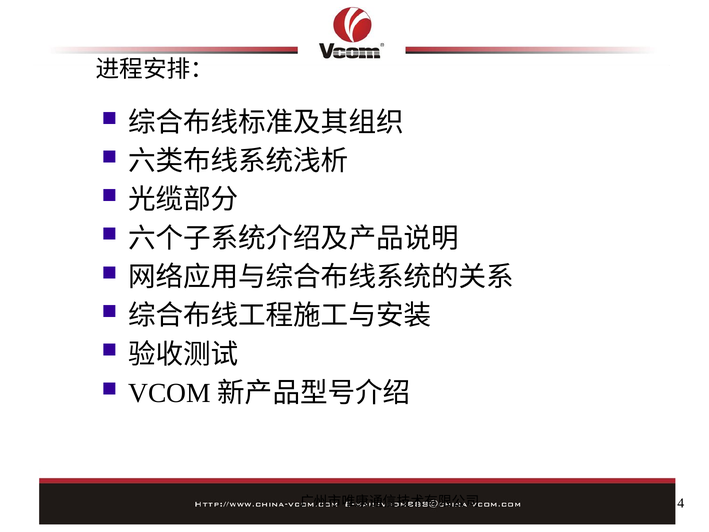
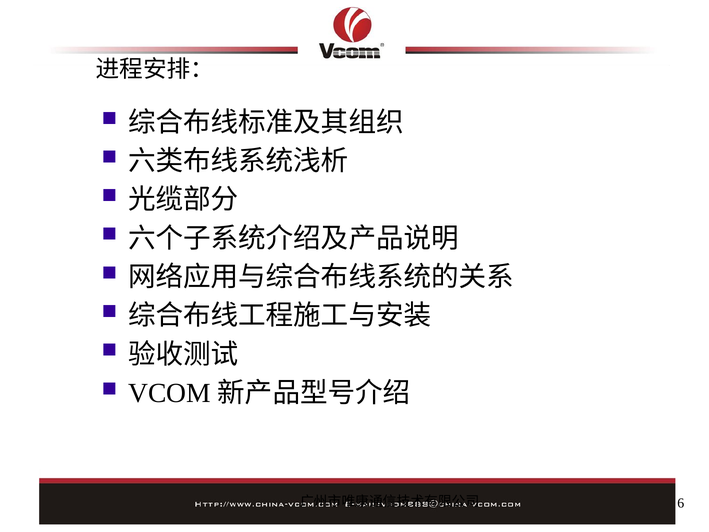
4: 4 -> 6
